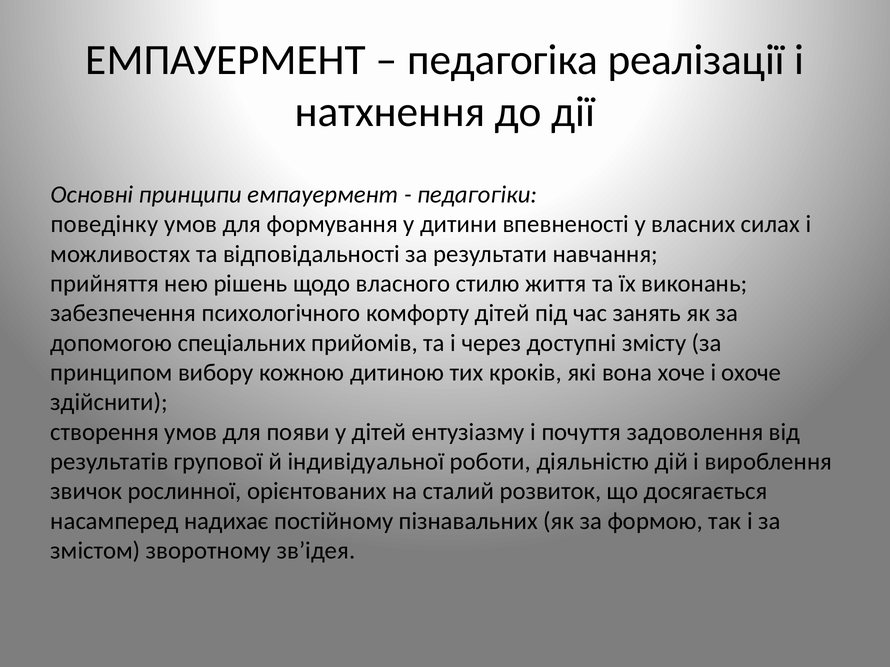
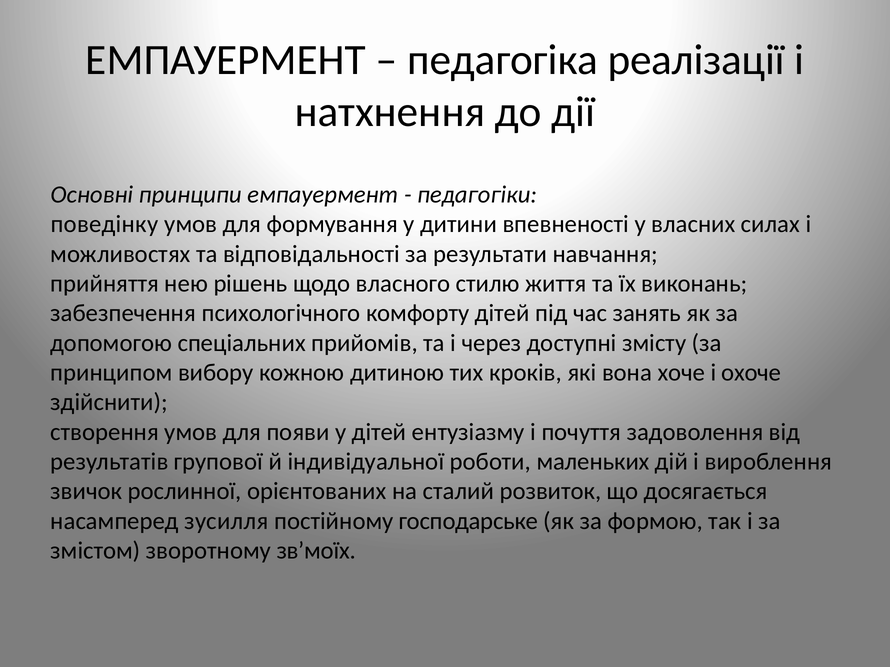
діяльністю: діяльністю -> маленьких
надихає: надихає -> зусилля
пізнавальних: пізнавальних -> господарське
зв’ідея: зв’ідея -> зв’моїх
